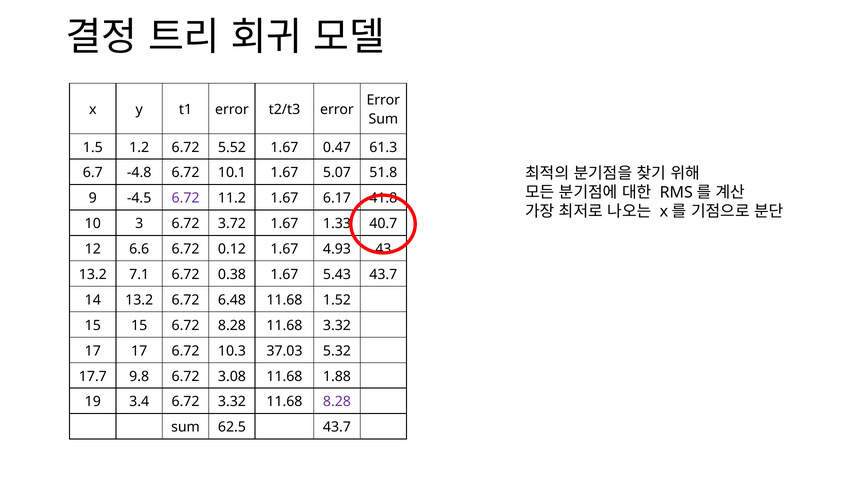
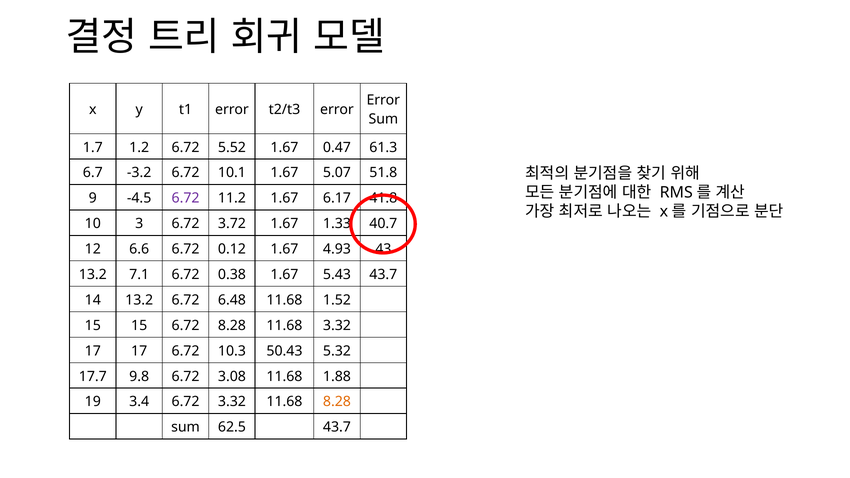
1.5: 1.5 -> 1.7
-4.8: -4.8 -> -3.2
37.03: 37.03 -> 50.43
8.28 at (337, 402) colour: purple -> orange
